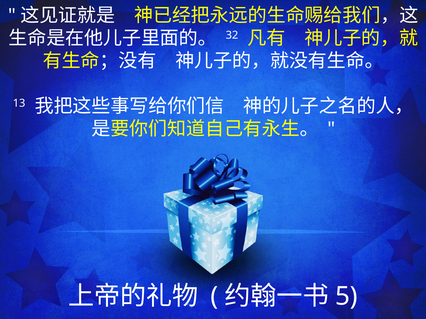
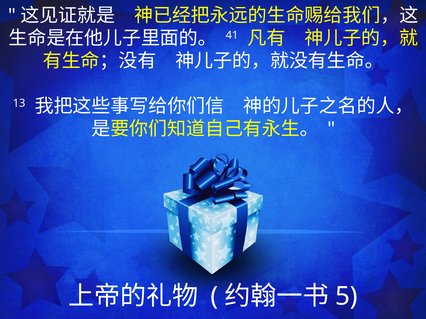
32: 32 -> 41
